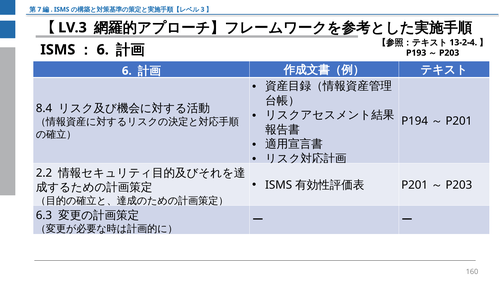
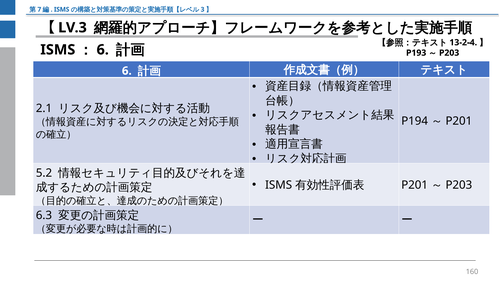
8.4: 8.4 -> 2.1
2.2: 2.2 -> 5.2
